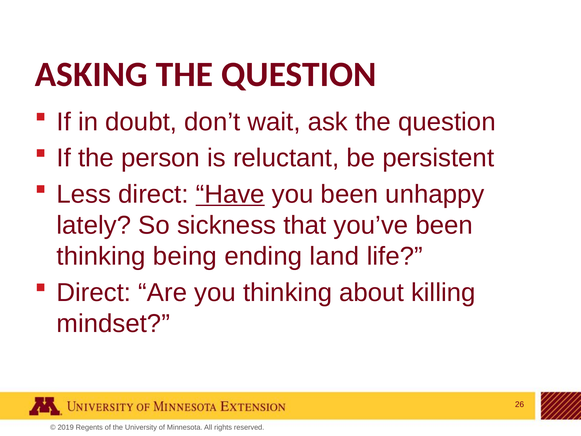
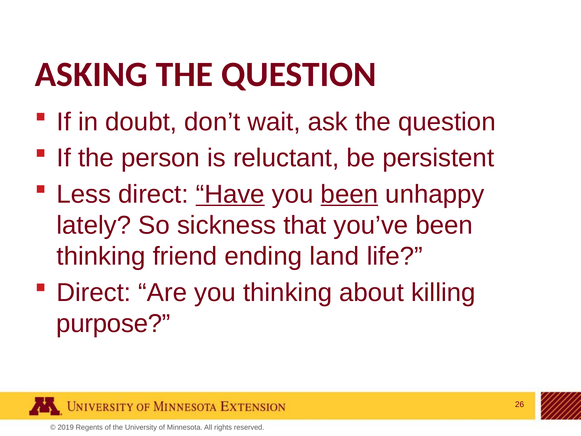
been at (349, 194) underline: none -> present
being: being -> friend
mindset: mindset -> purpose
